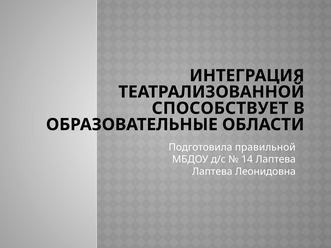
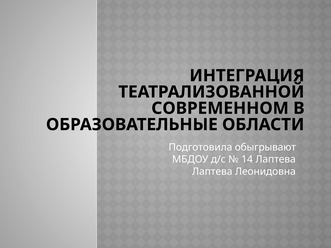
СПОСОБСТВУЕТ: СПОСОБСТВУЕТ -> СОВРЕМЕННОМ
правильной: правильной -> обыгрывают
